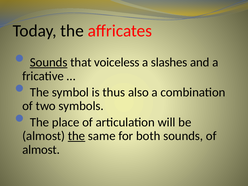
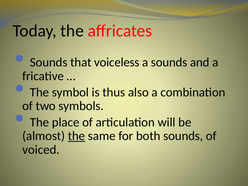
Sounds at (49, 62) underline: present -> none
a slashes: slashes -> sounds
almost at (41, 150): almost -> voiced
